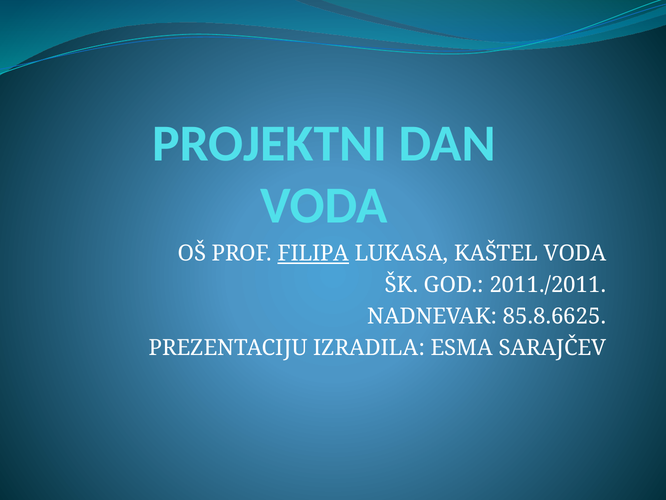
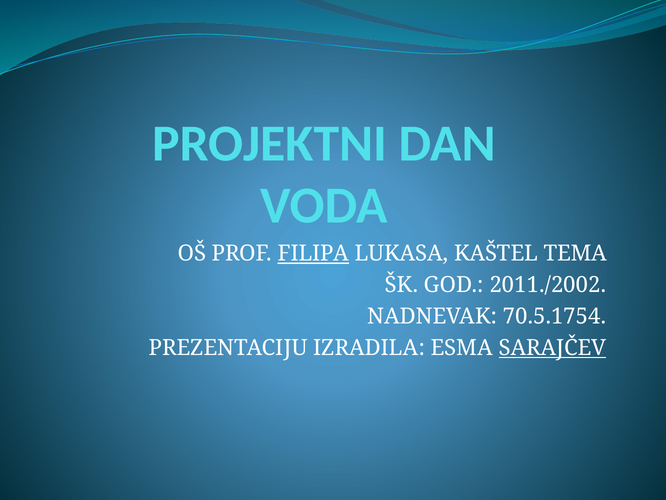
KAŠTEL VODA: VODA -> TEMA
2011./2011: 2011./2011 -> 2011./2002
85.8.6625: 85.8.6625 -> 70.5.1754
SARAJČEV underline: none -> present
